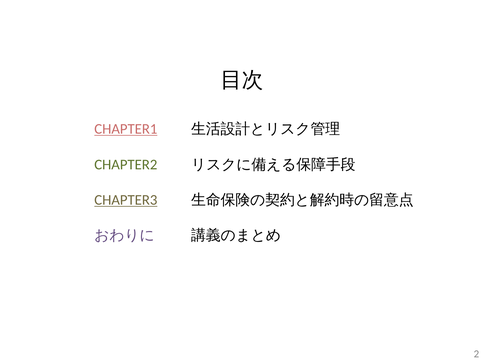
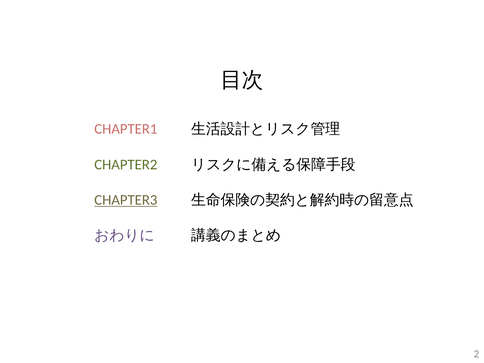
CHAPTER1 underline: present -> none
